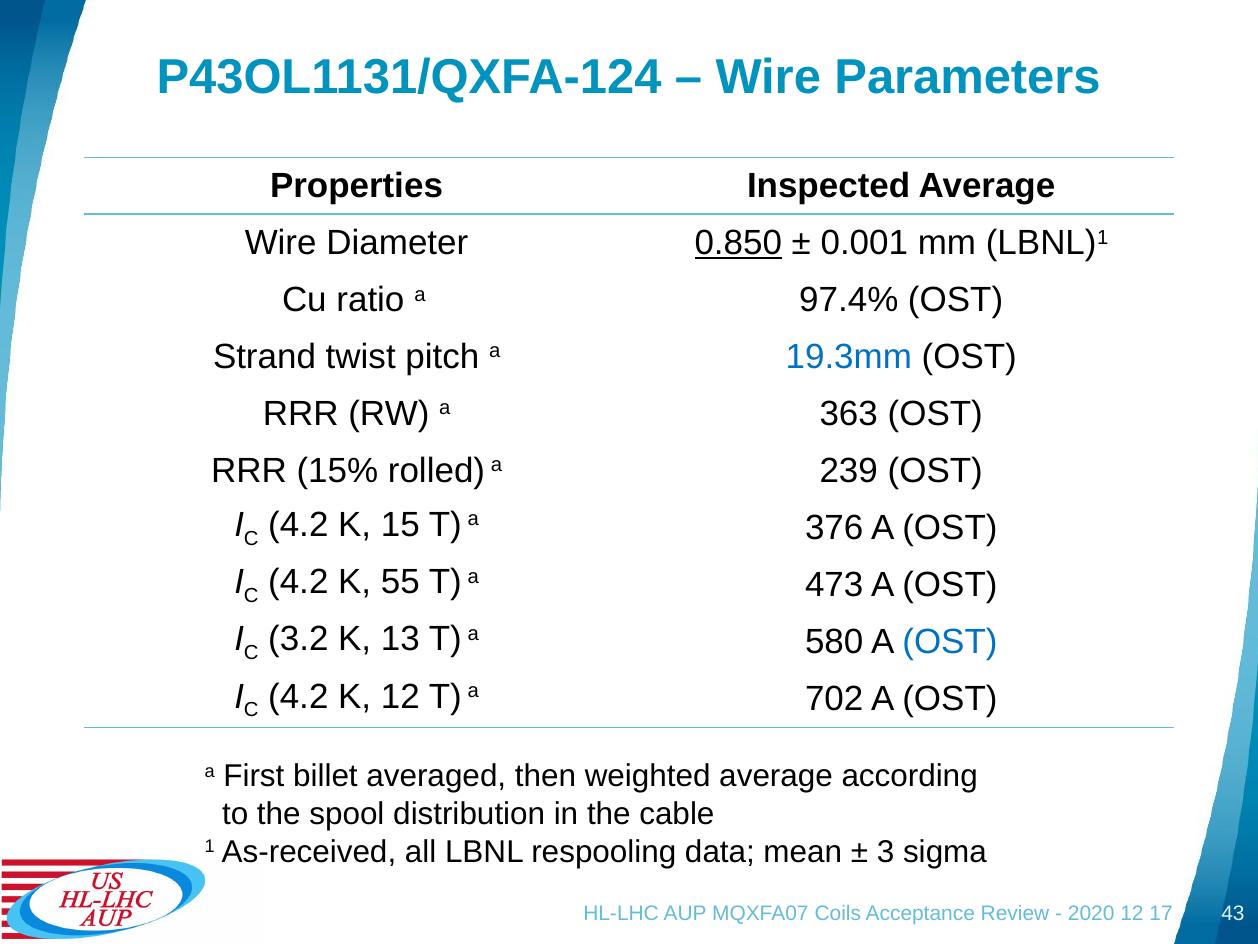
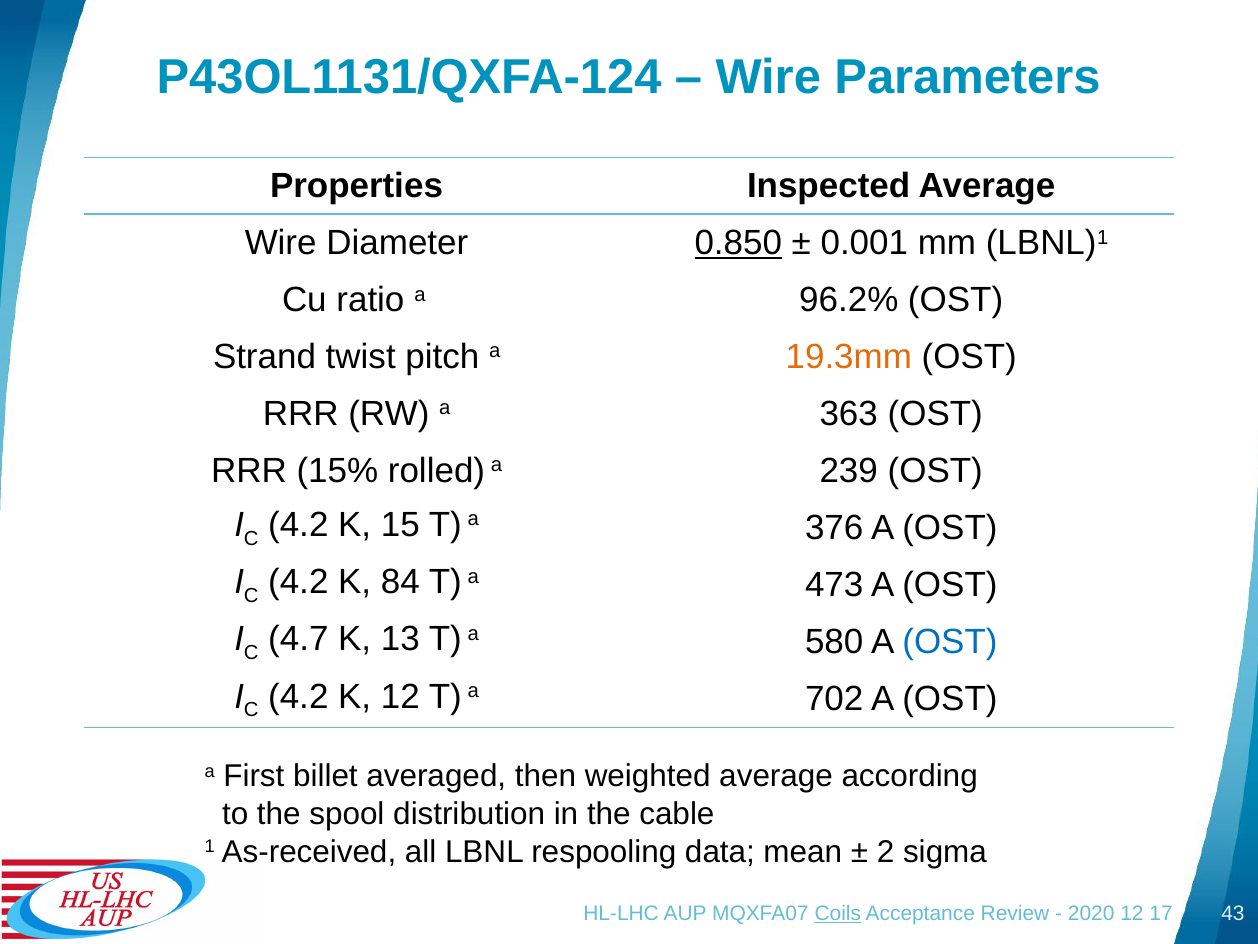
97.4%: 97.4% -> 96.2%
19.3mm colour: blue -> orange
55: 55 -> 84
3.2: 3.2 -> 4.7
3: 3 -> 2
Coils underline: none -> present
